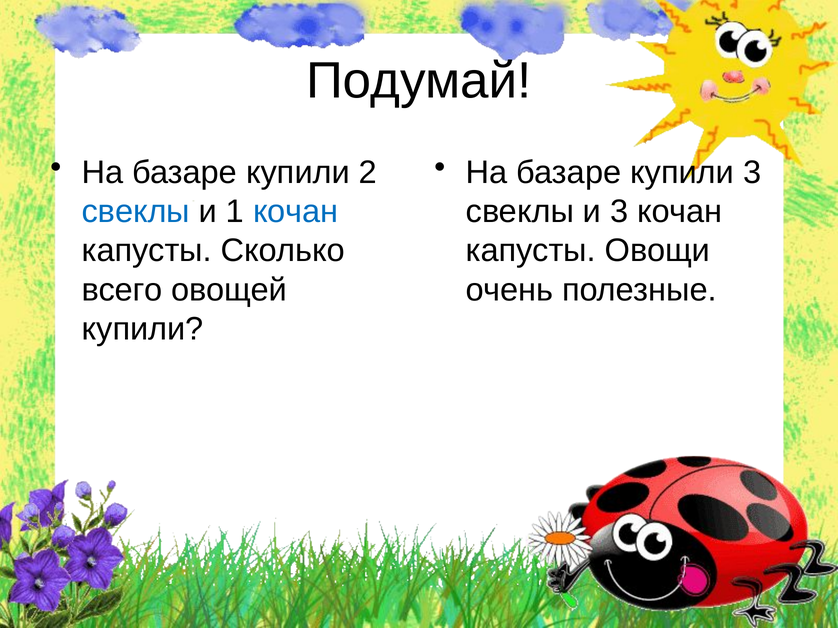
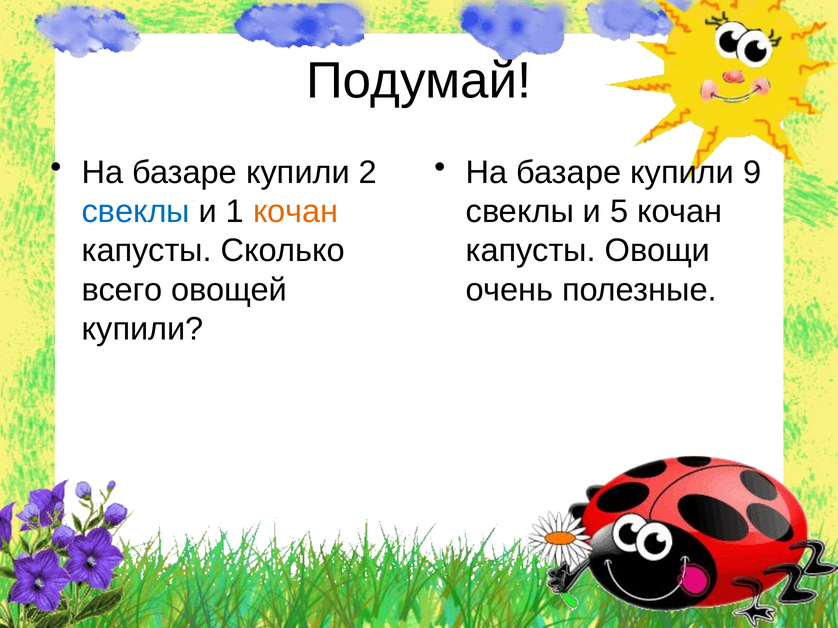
купили 3: 3 -> 9
кочан at (296, 212) colour: blue -> orange
и 3: 3 -> 5
